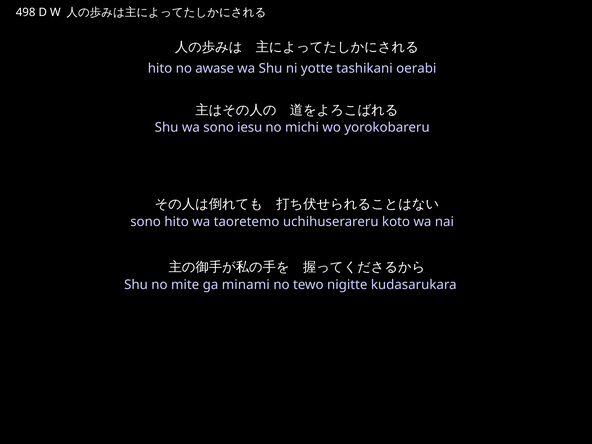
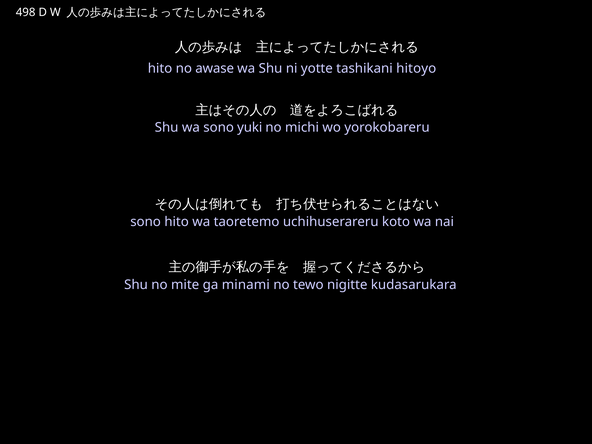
oerabi: oerabi -> hitoyo
iesu: iesu -> yuki
